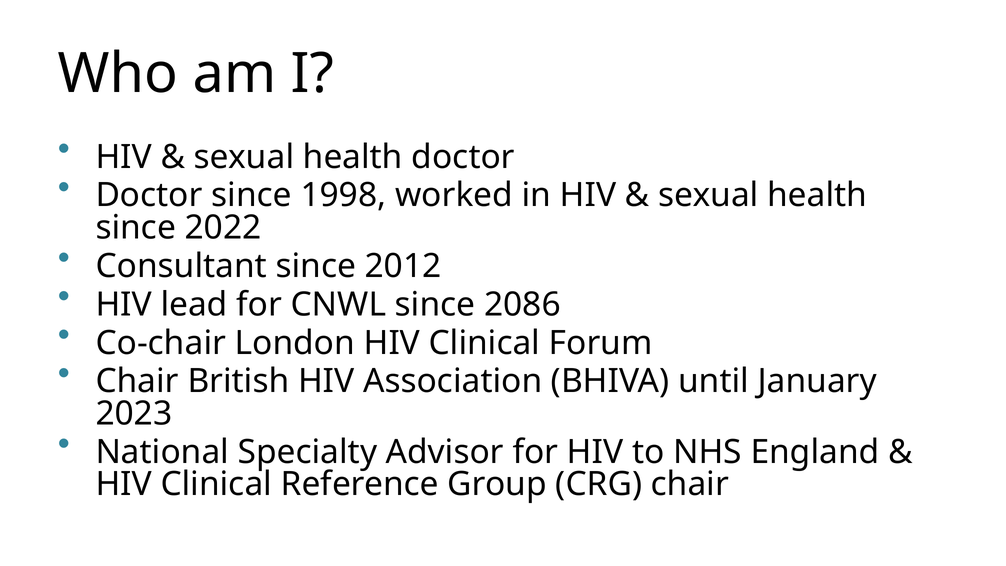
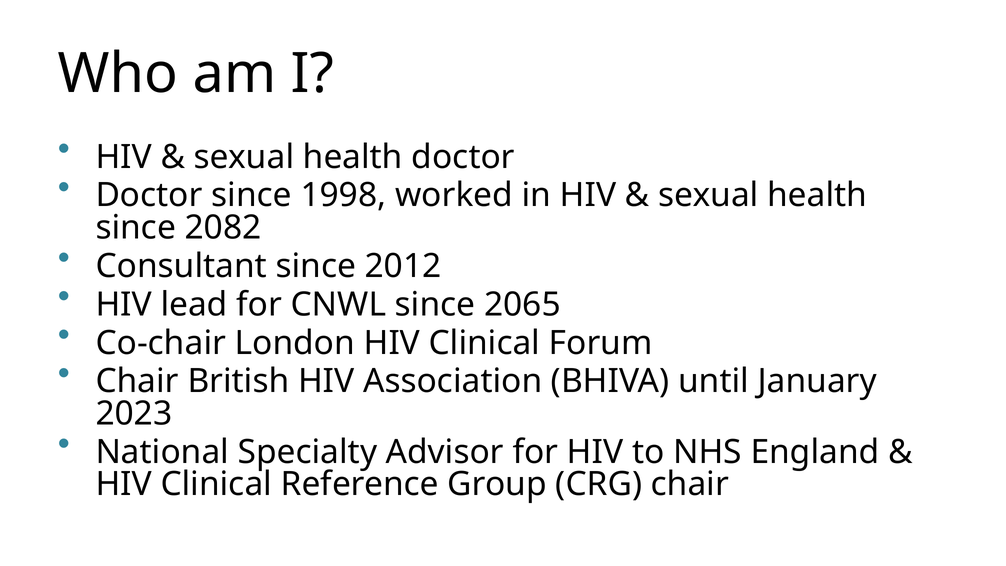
2022: 2022 -> 2082
2086: 2086 -> 2065
